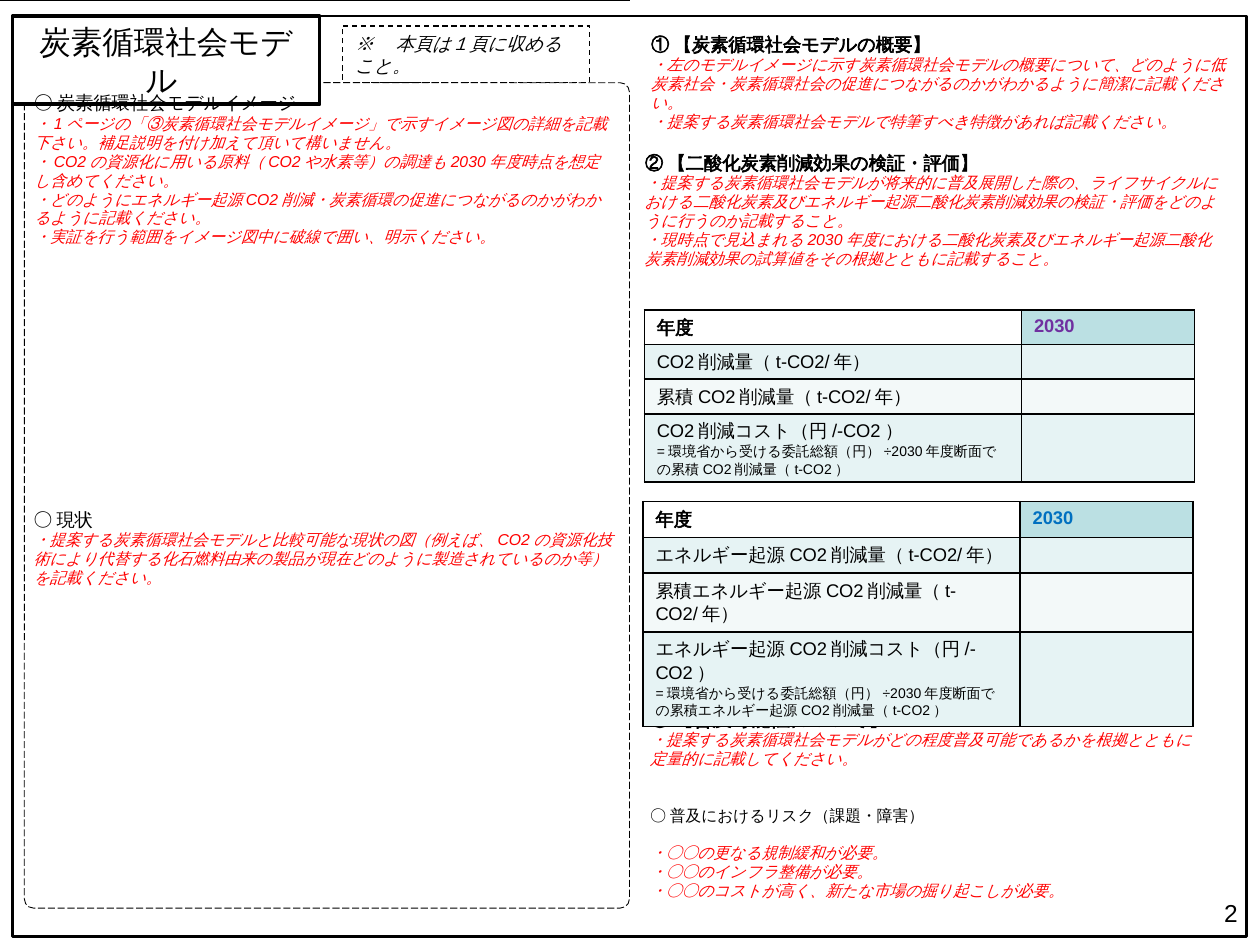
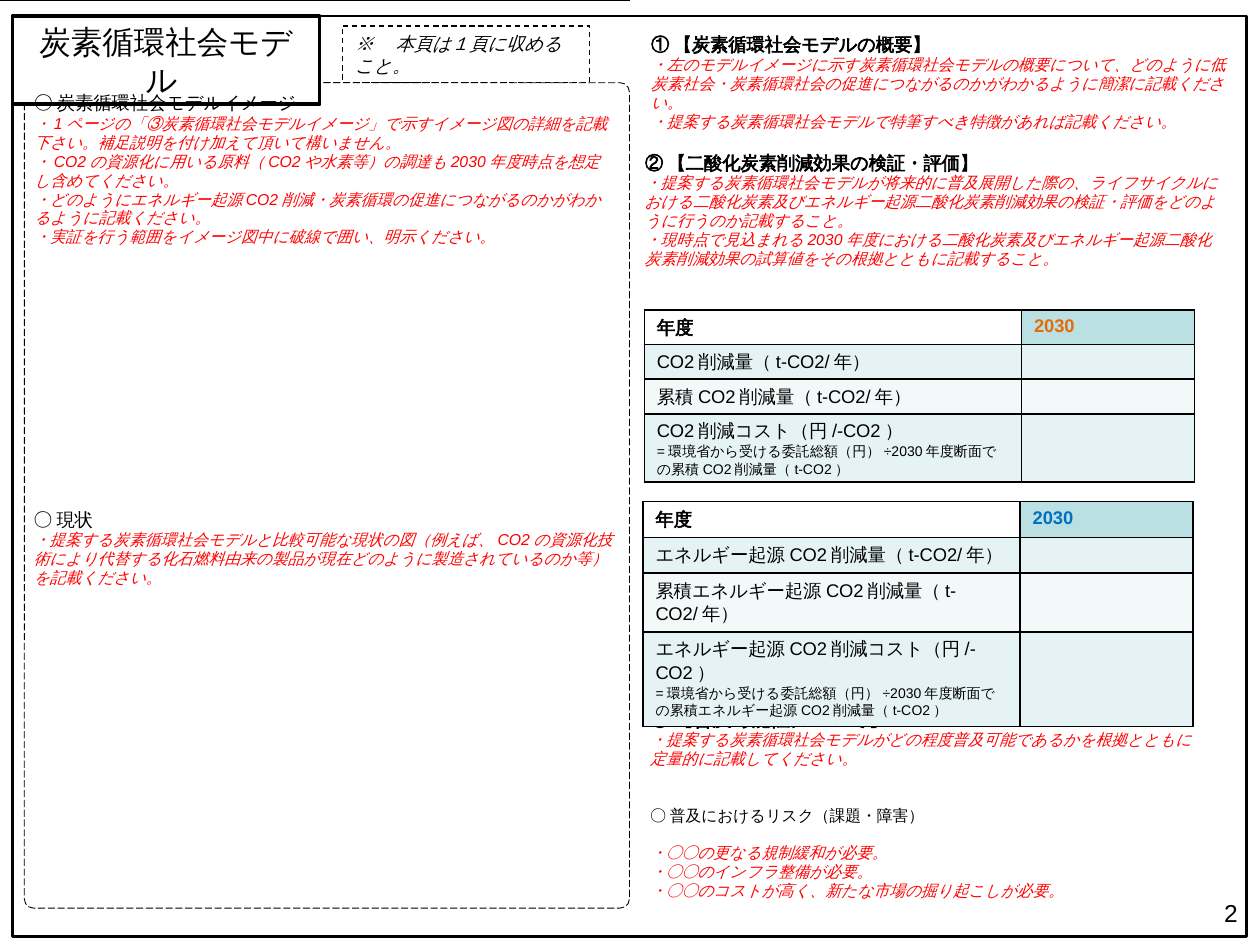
2030 at (1054, 327) colour: purple -> orange
